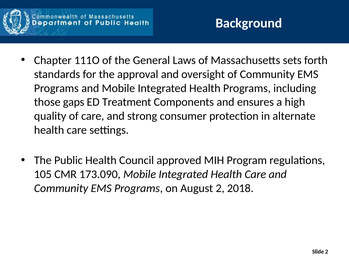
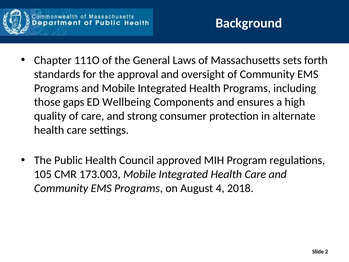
Treatment: Treatment -> Wellbeing
173.090: 173.090 -> 173.003
August 2: 2 -> 4
